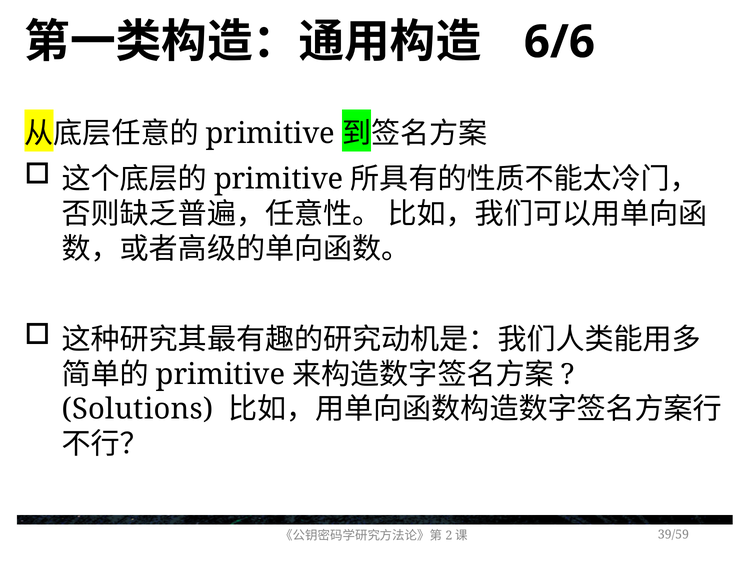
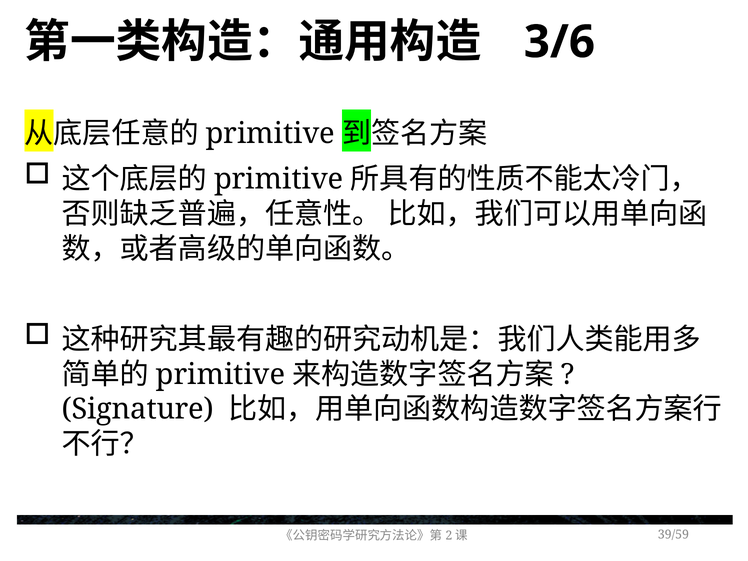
6/6: 6/6 -> 3/6
Solutions: Solutions -> Signature
